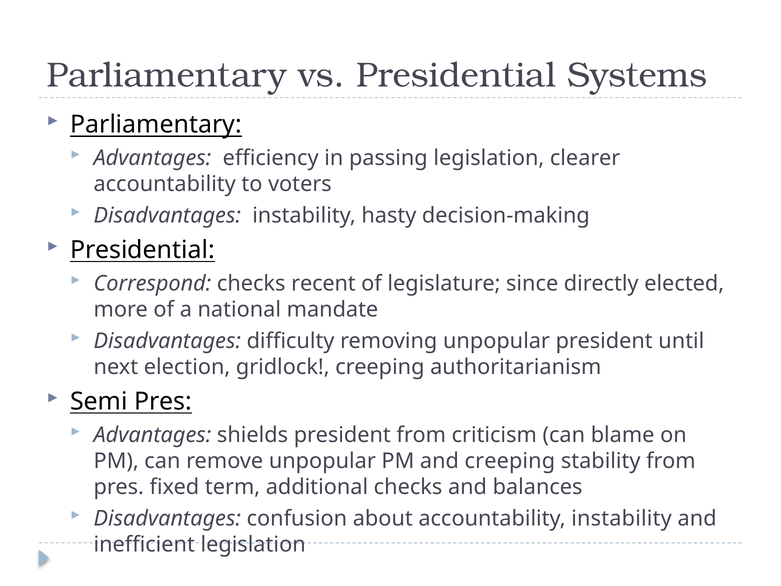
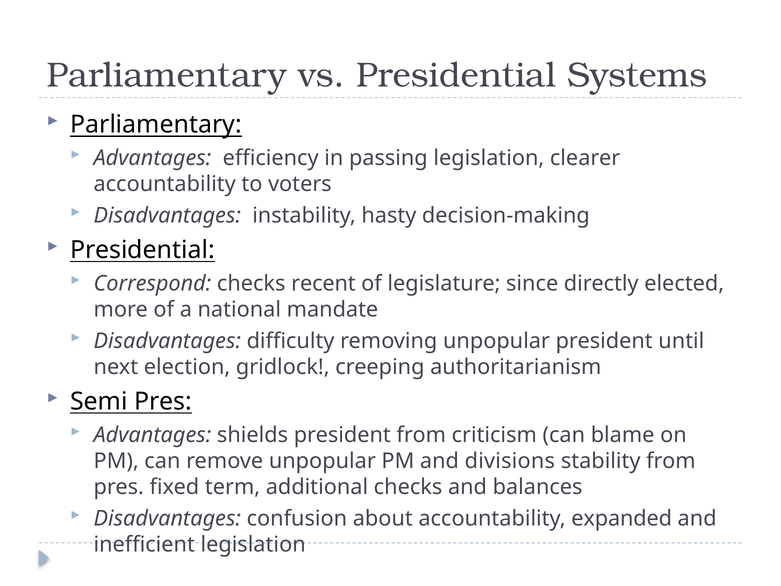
and creeping: creeping -> divisions
accountability instability: instability -> expanded
